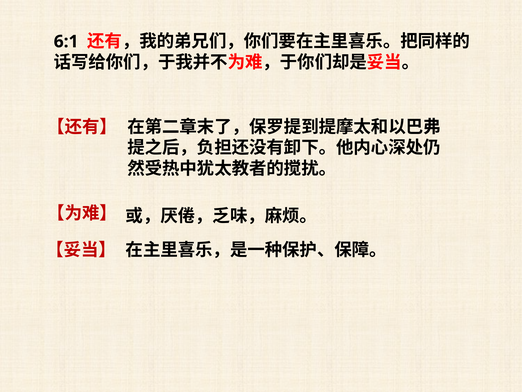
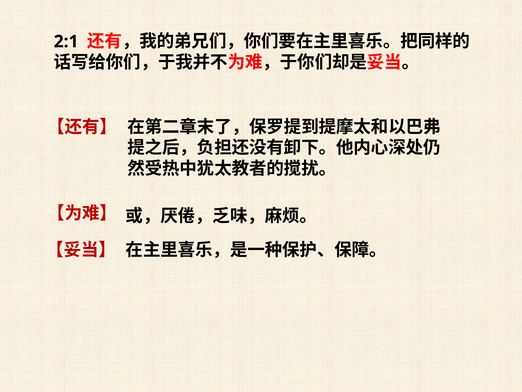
6:1: 6:1 -> 2:1
